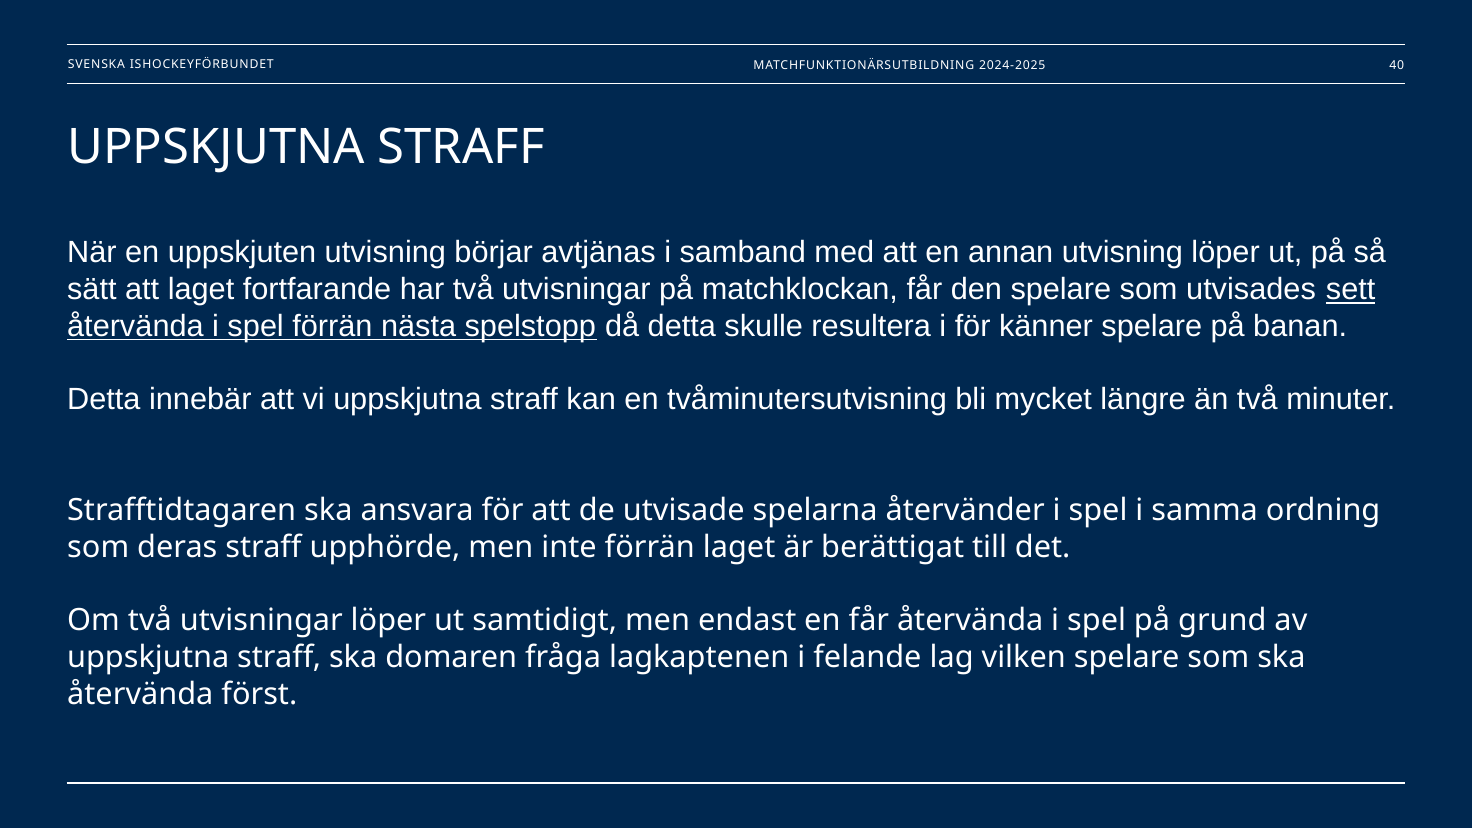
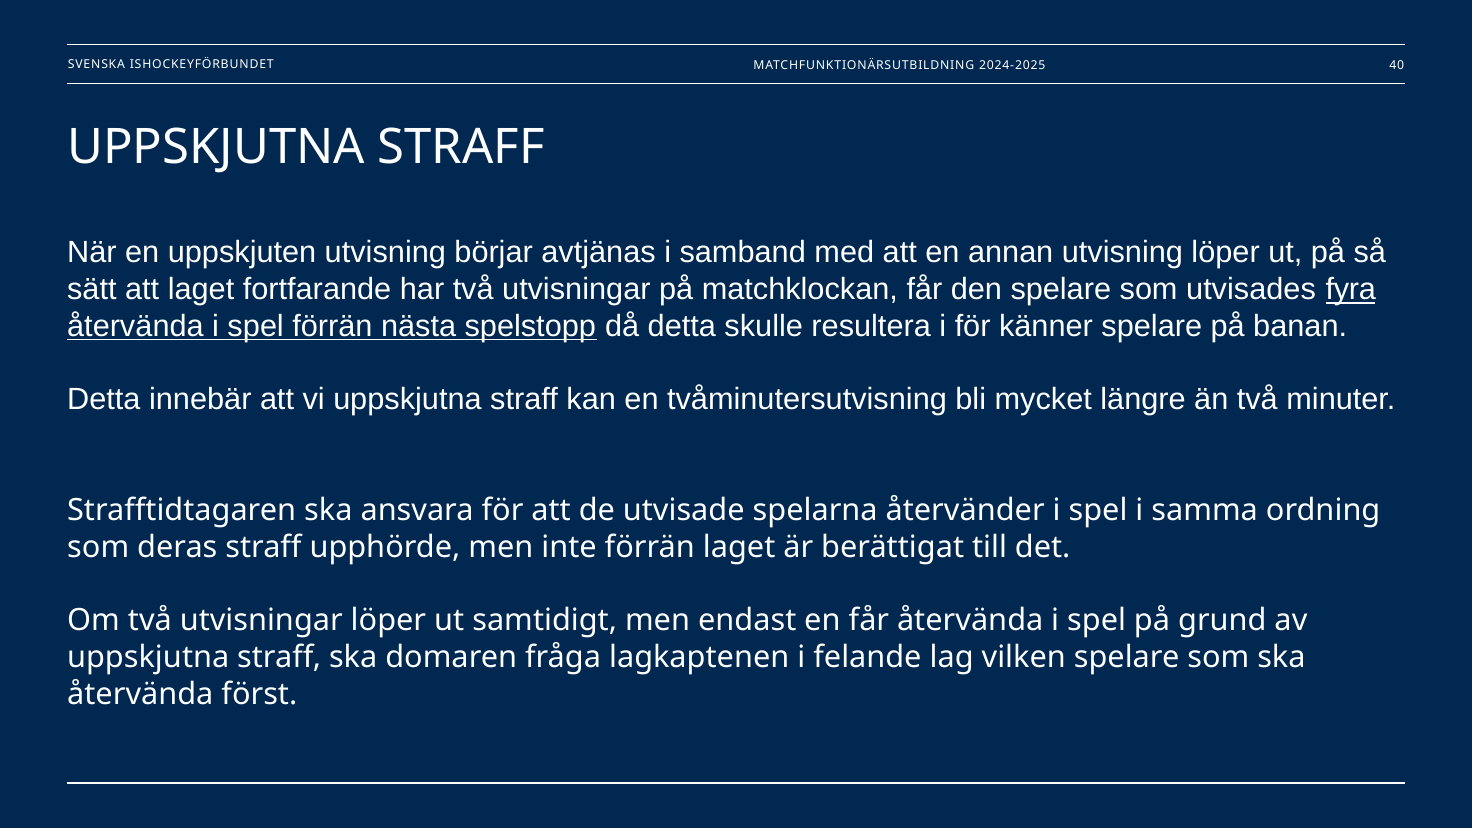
sett: sett -> fyra
